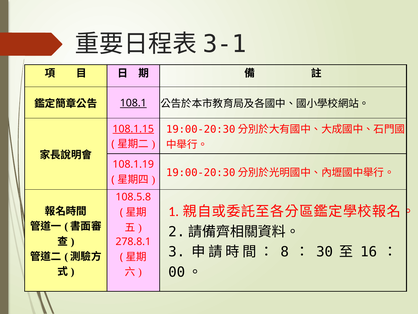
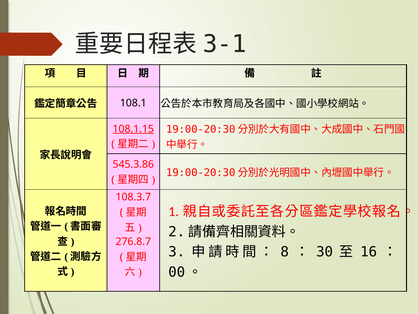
108.1 underline: present -> none
108.1.19: 108.1.19 -> 545.3.86
108.5.8: 108.5.8 -> 108.3.7
278.8.1: 278.8.1 -> 276.8.7
